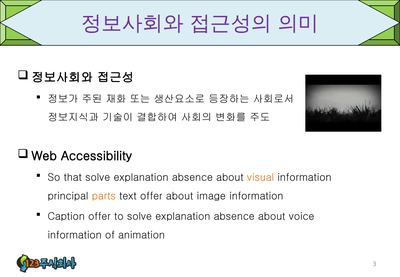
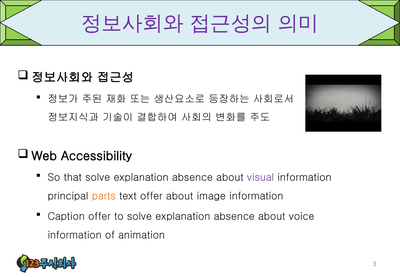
visual colour: orange -> purple
